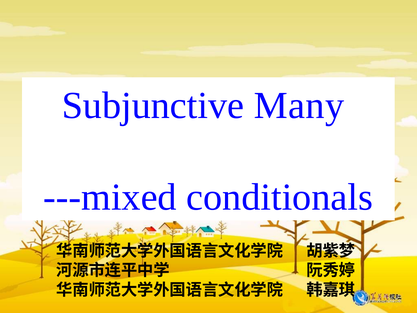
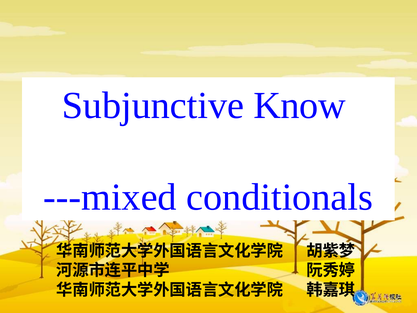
Many: Many -> Know
